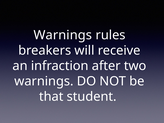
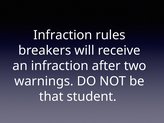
Warnings at (63, 35): Warnings -> Infraction
